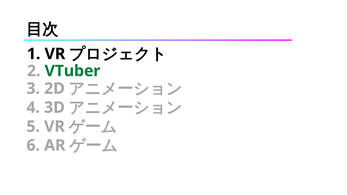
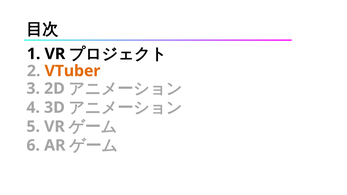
VTuber colour: green -> orange
